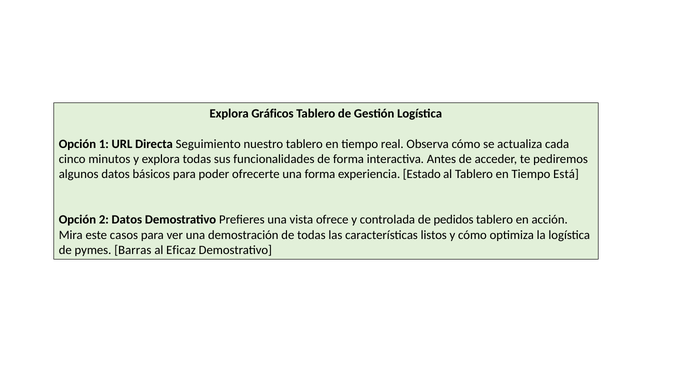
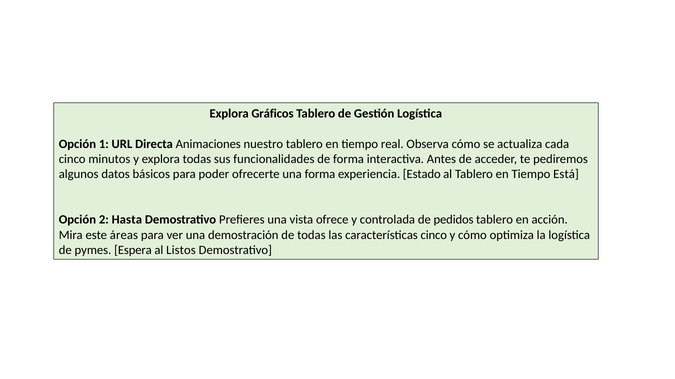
Seguimiento: Seguimiento -> Animaciones
2 Datos: Datos -> Hasta
casos: casos -> áreas
características listos: listos -> cinco
Barras: Barras -> Espera
Eficaz: Eficaz -> Listos
